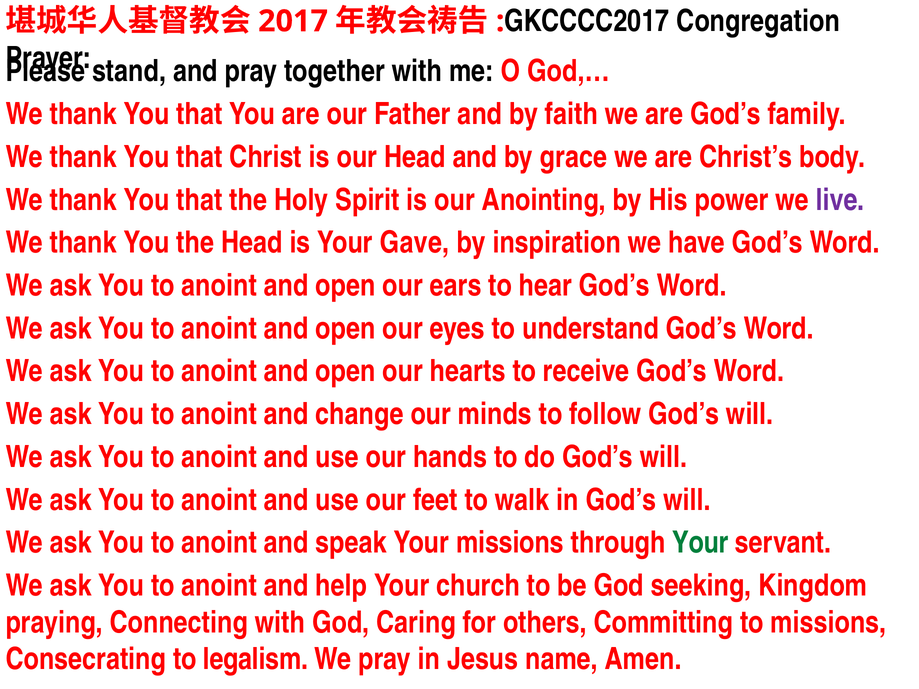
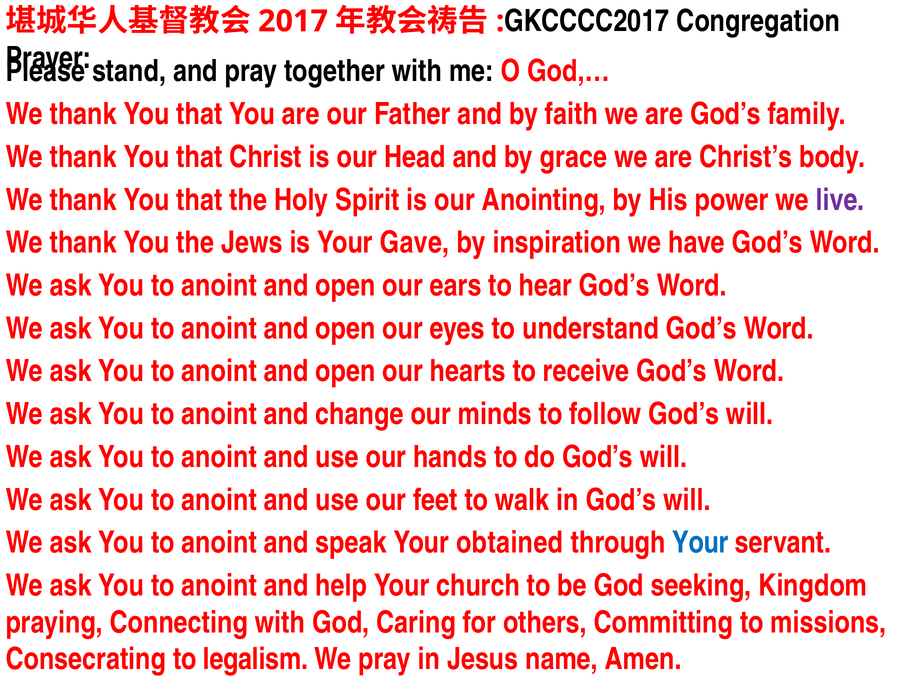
the Head: Head -> Jews
Your missions: missions -> obtained
Your at (700, 543) colour: green -> blue
